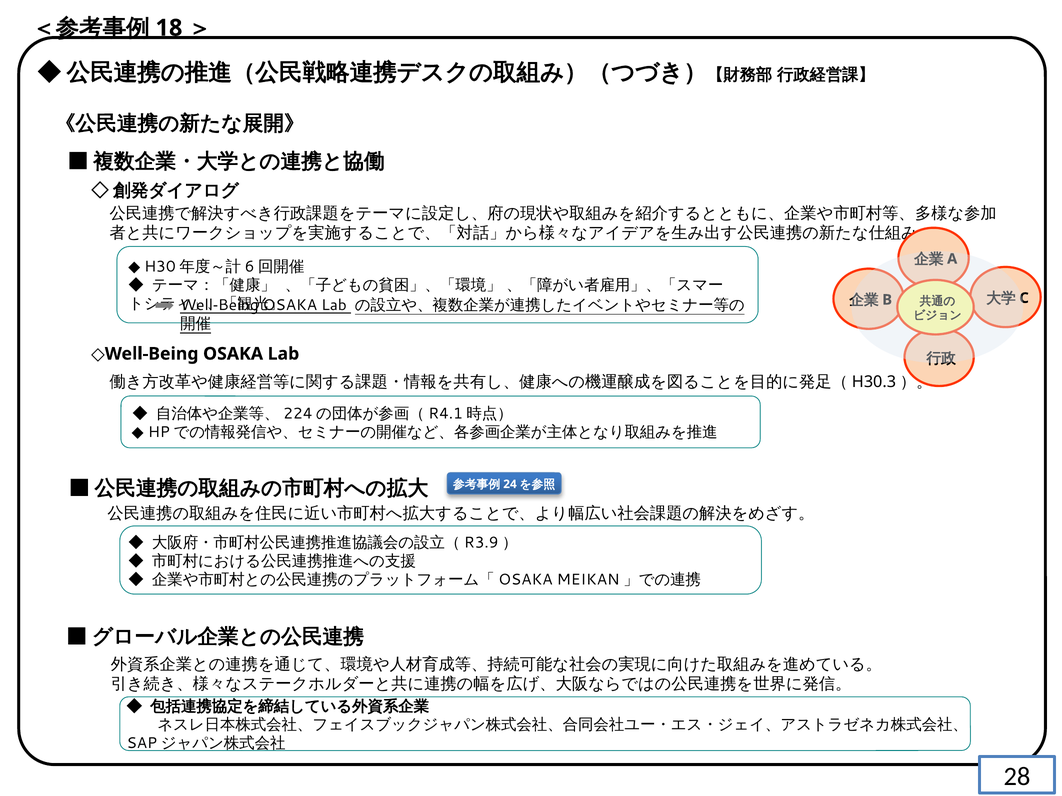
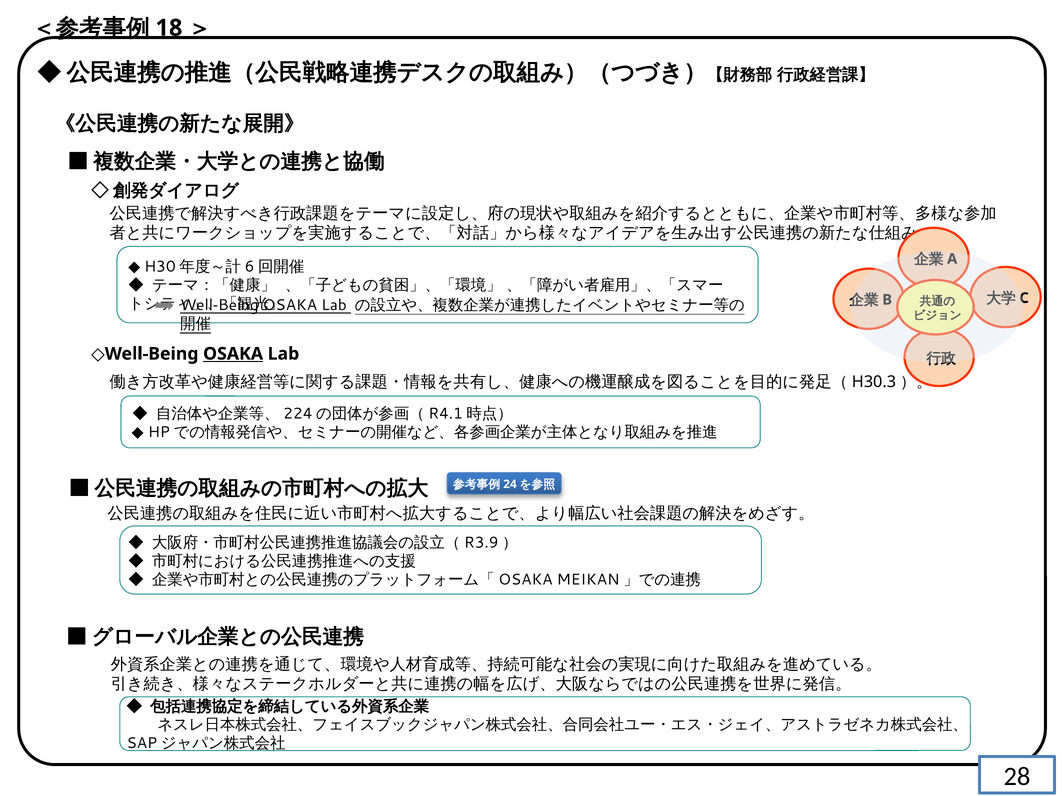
OSAKA at (233, 354) underline: none -> present
